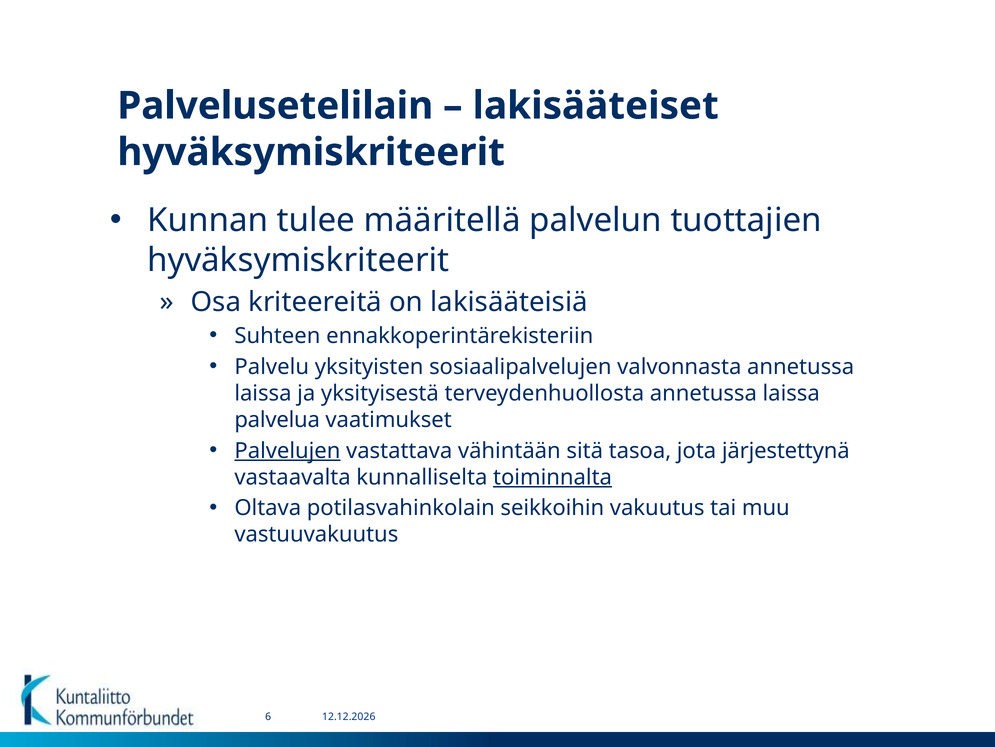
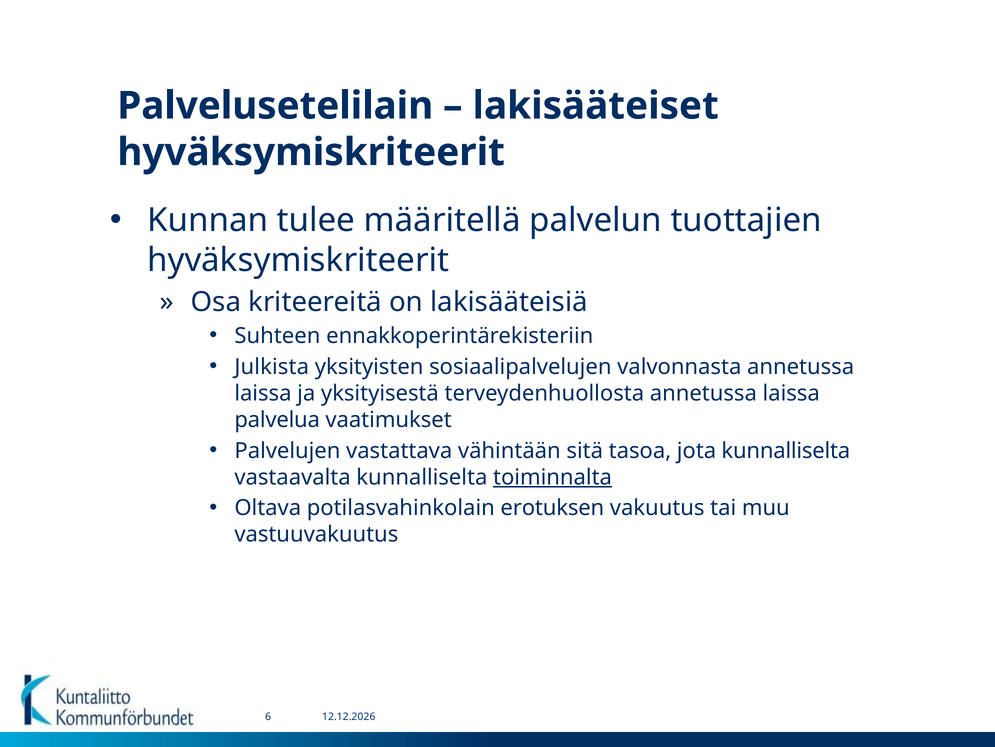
Palvelu: Palvelu -> Julkista
Palvelujen underline: present -> none
jota järjestettynä: järjestettynä -> kunnalliselta
seikkoihin: seikkoihin -> erotuksen
